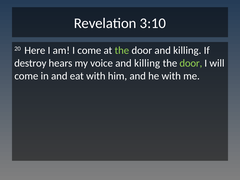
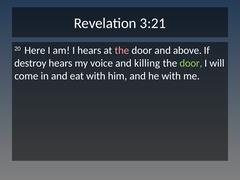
3:10: 3:10 -> 3:21
I come: come -> hears
the at (122, 50) colour: light green -> pink
door and killing: killing -> above
